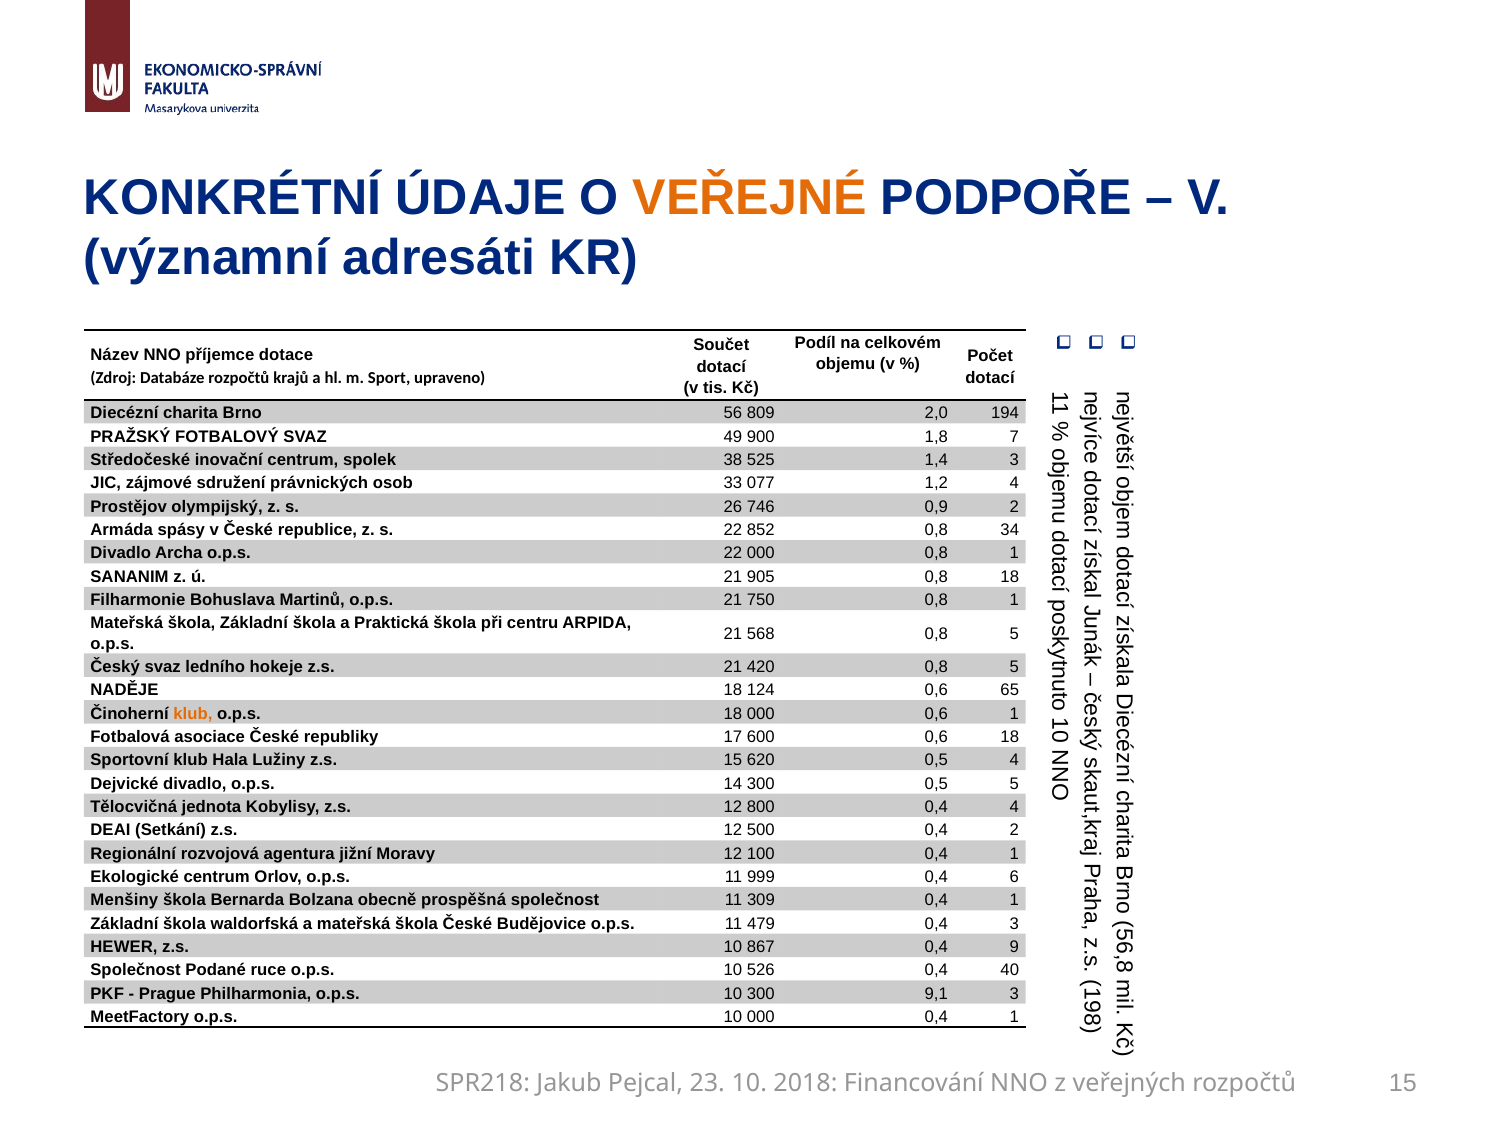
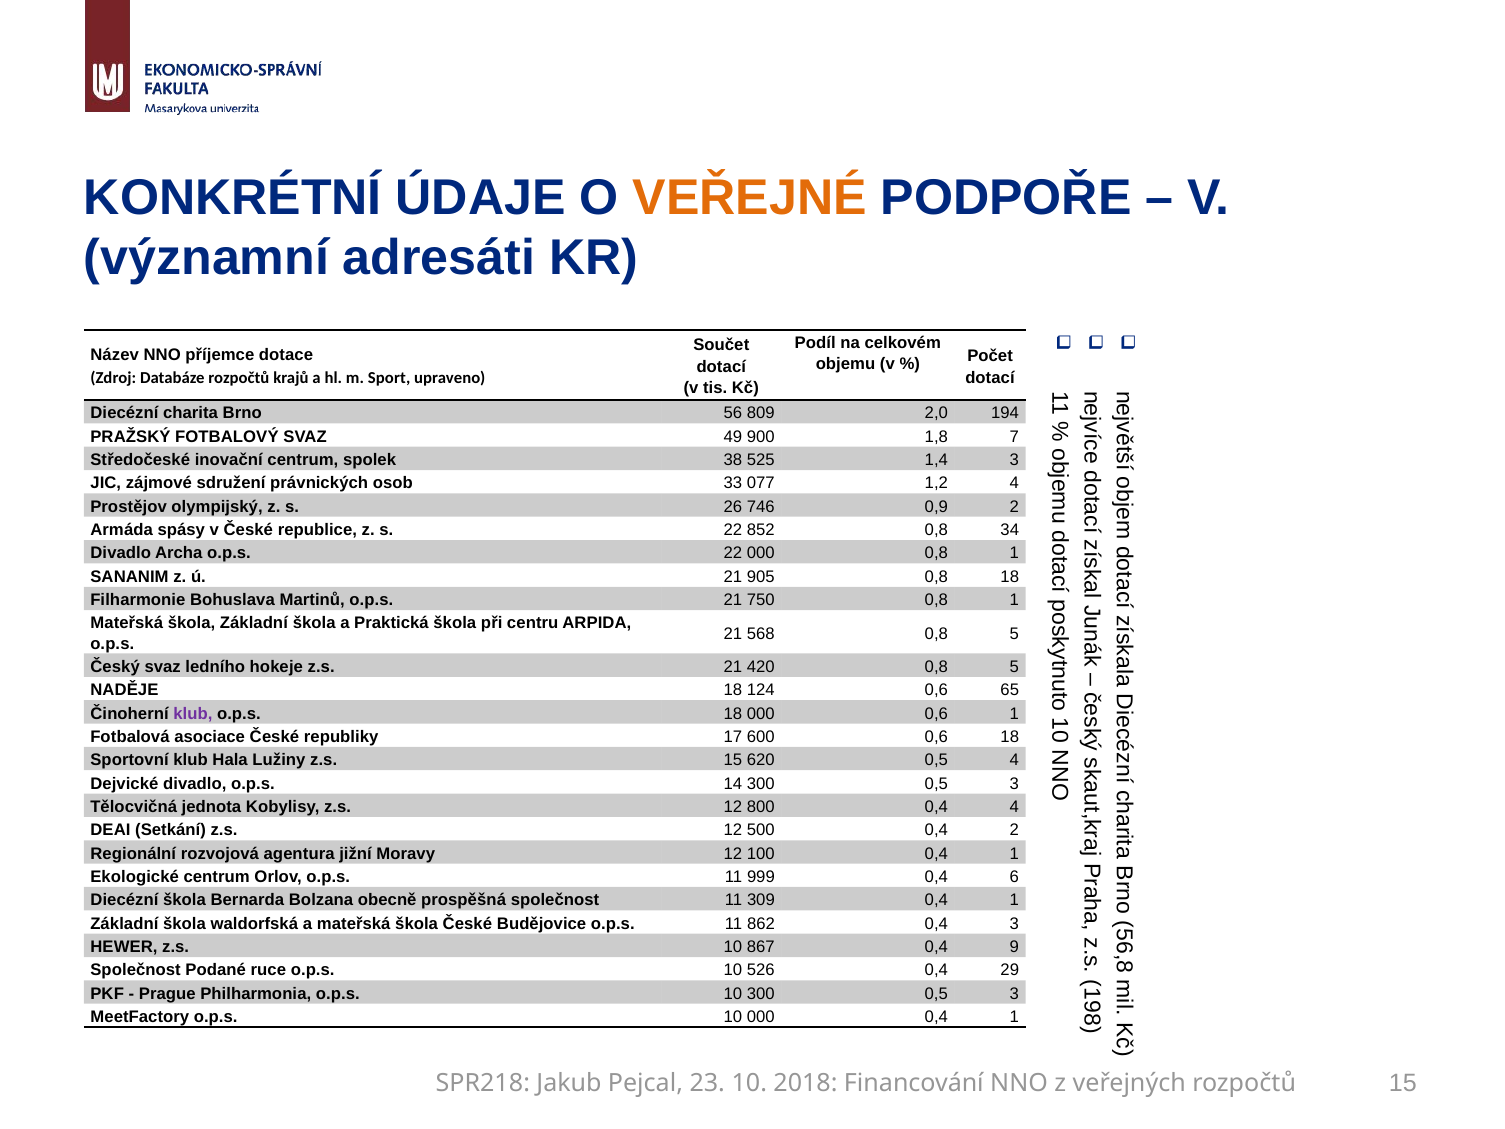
klub at (193, 713) colour: orange -> purple
14 300 0,5 5: 5 -> 3
Menšiny at (124, 900): Menšiny -> Diecézní
479: 479 -> 862
40: 40 -> 29
10 300 9,1: 9,1 -> 0,5
